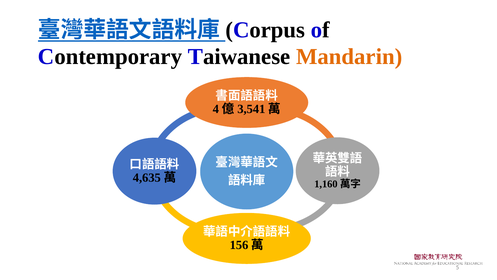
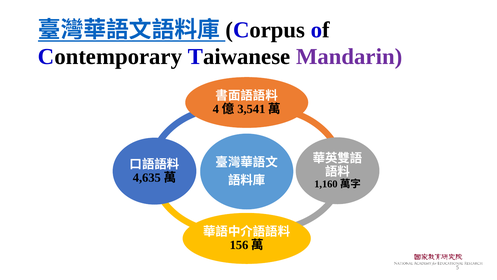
Mandarin colour: orange -> purple
